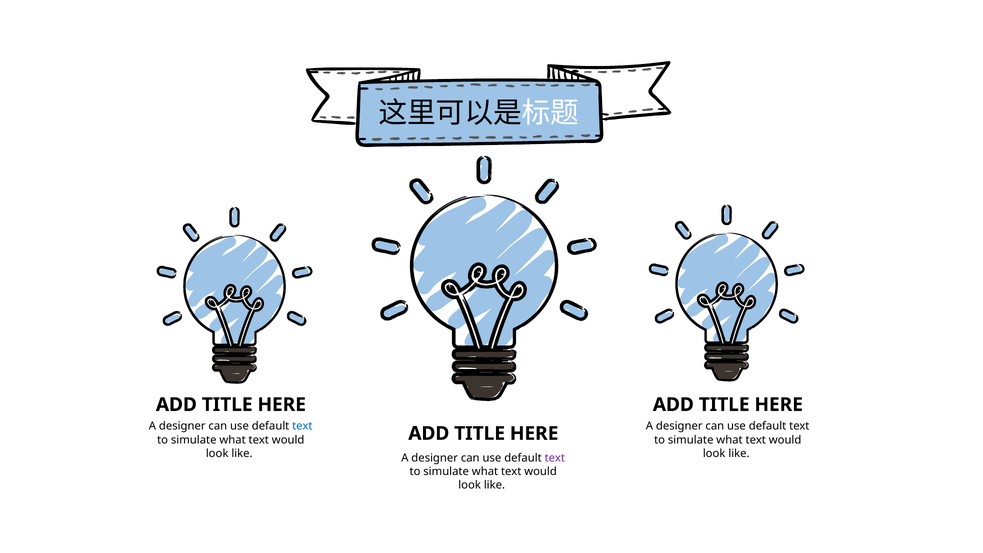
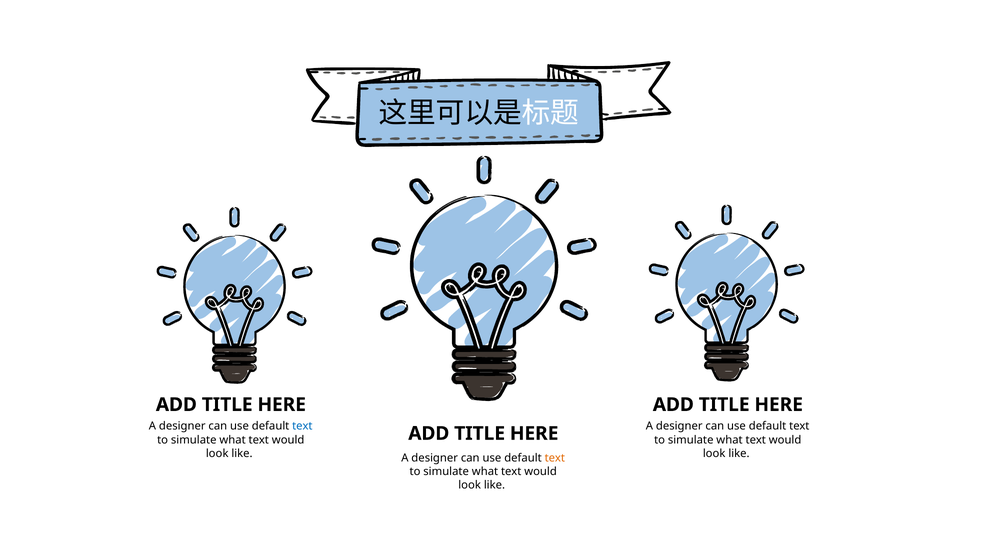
text at (555, 458) colour: purple -> orange
